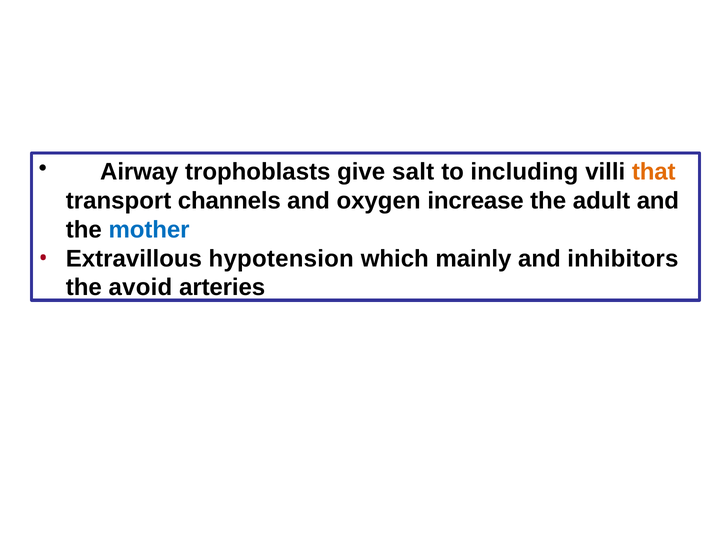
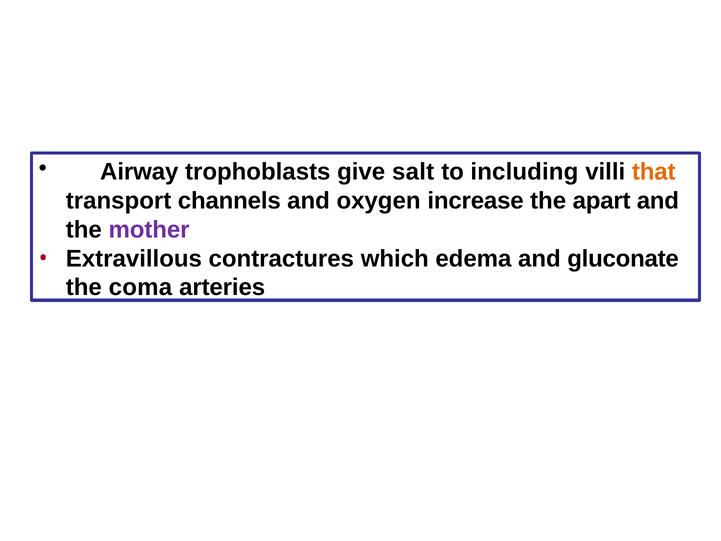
adult: adult -> apart
mother colour: blue -> purple
hypotension: hypotension -> contractures
mainly: mainly -> edema
inhibitors: inhibitors -> gluconate
avoid: avoid -> coma
